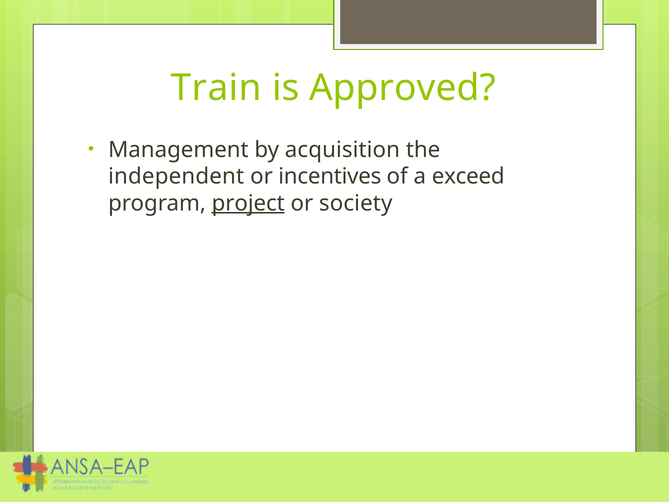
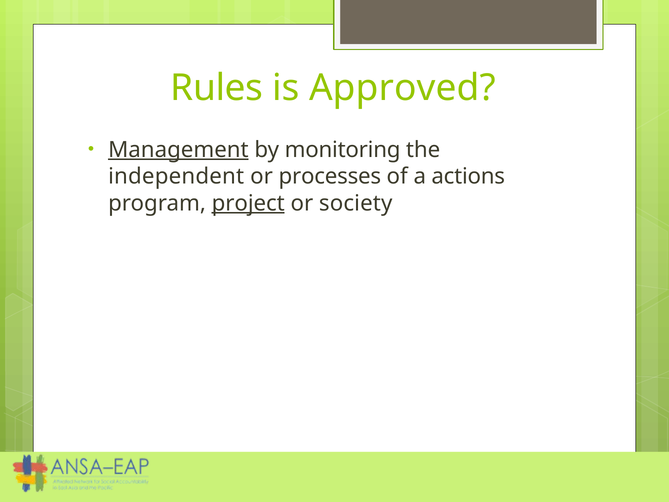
Train: Train -> Rules
Management underline: none -> present
acquisition: acquisition -> monitoring
incentives: incentives -> processes
exceed: exceed -> actions
